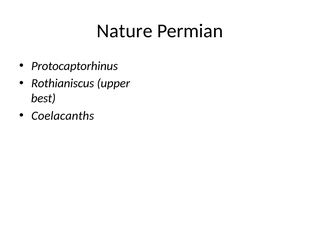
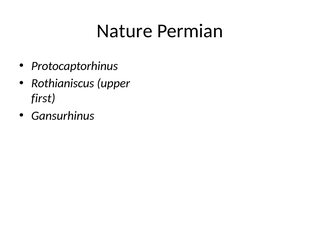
best: best -> first
Coelacanths: Coelacanths -> Gansurhinus
